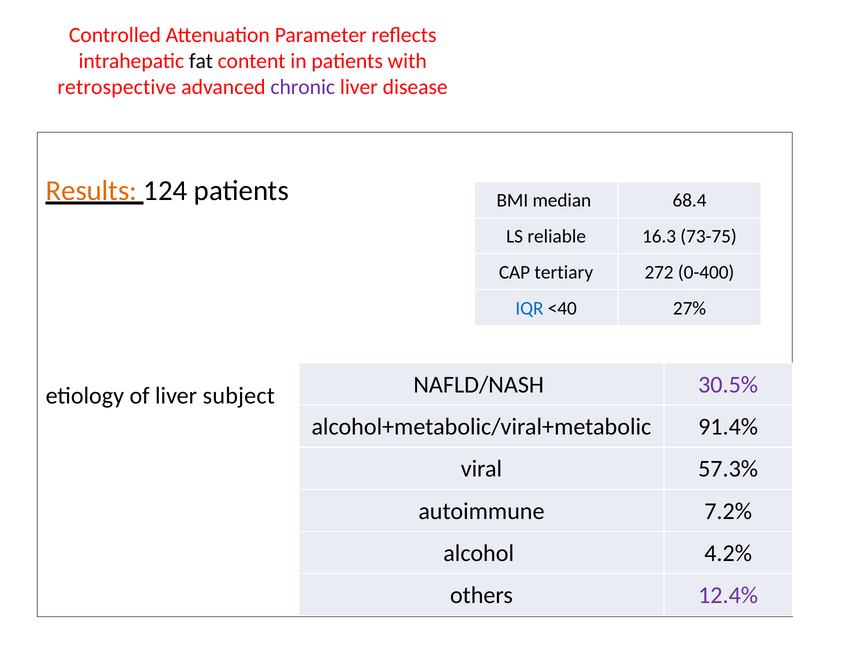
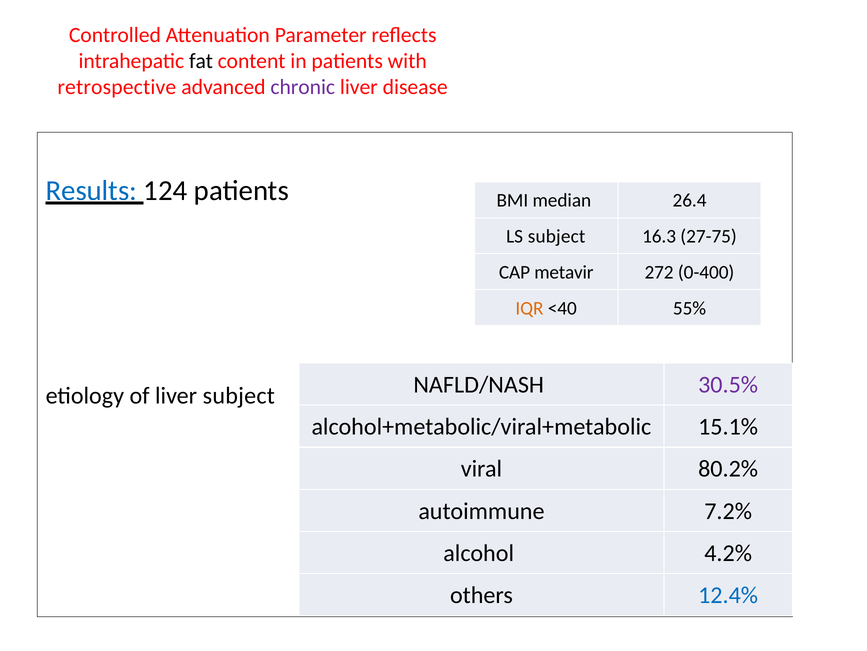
Results colour: orange -> blue
68.4: 68.4 -> 26.4
LS reliable: reliable -> subject
73-75: 73-75 -> 27-75
tertiary: tertiary -> metavir
IQR colour: blue -> orange
27%: 27% -> 55%
91.4%: 91.4% -> 15.1%
57.3%: 57.3% -> 80.2%
12.4% colour: purple -> blue
